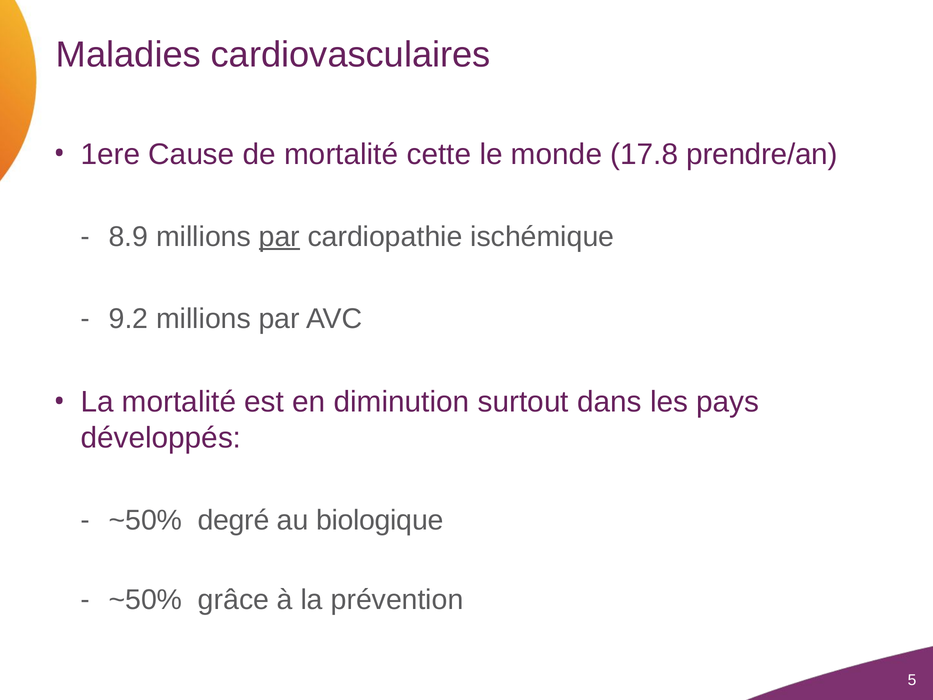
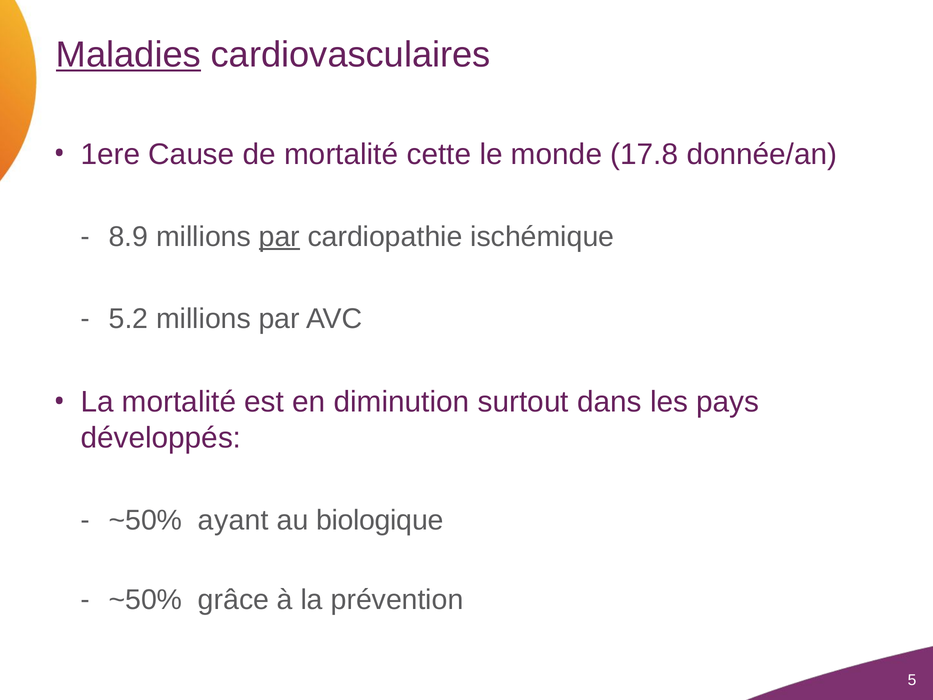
Maladies underline: none -> present
prendre/an: prendre/an -> donnée/an
9.2: 9.2 -> 5.2
degré: degré -> ayant
